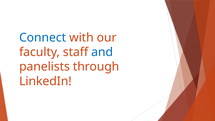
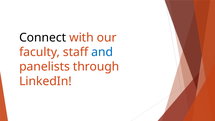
Connect colour: blue -> black
